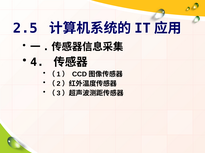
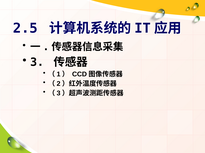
4: 4 -> 3
